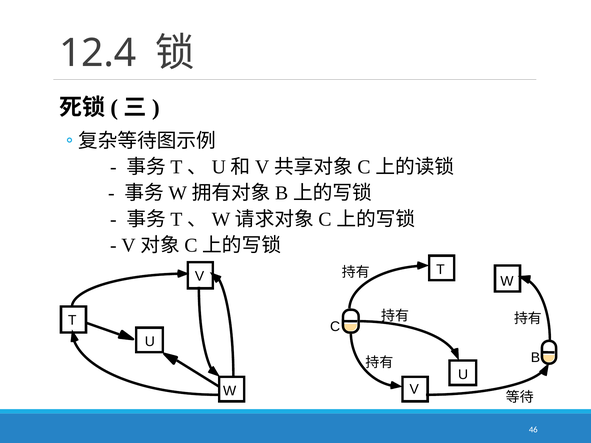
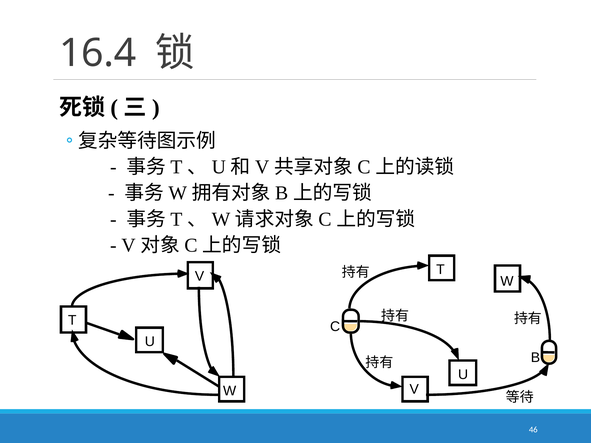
12.4: 12.4 -> 16.4
